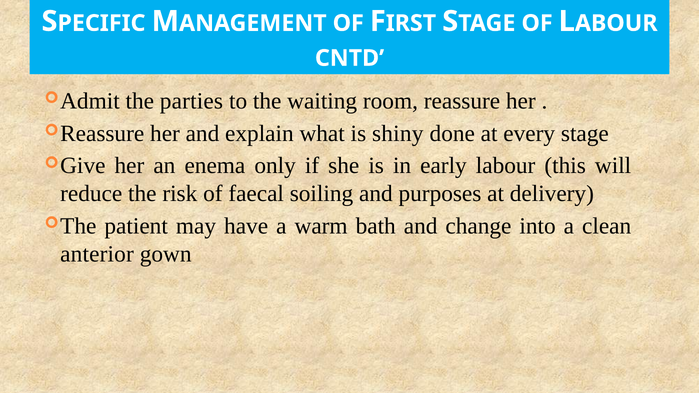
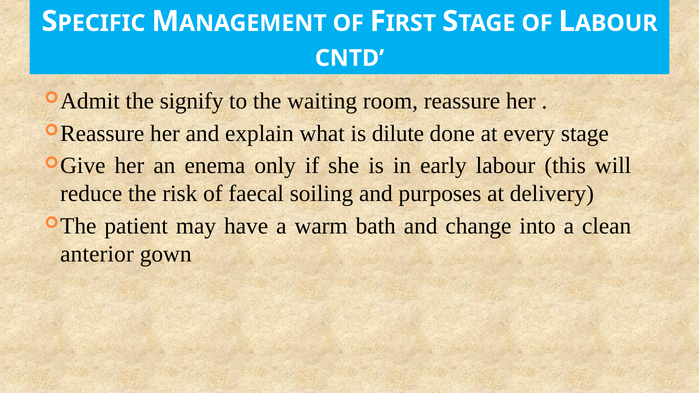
parties: parties -> signify
shiny: shiny -> dilute
